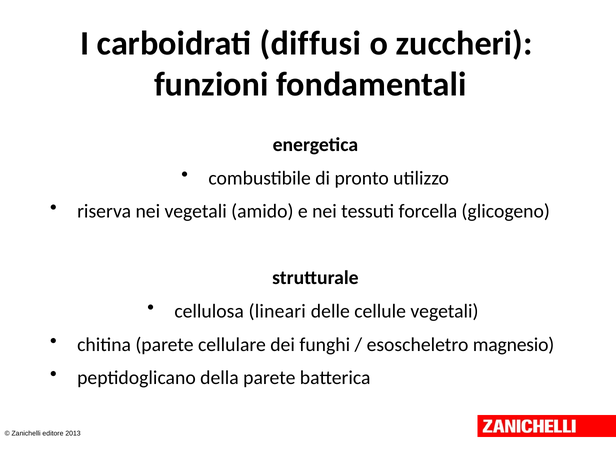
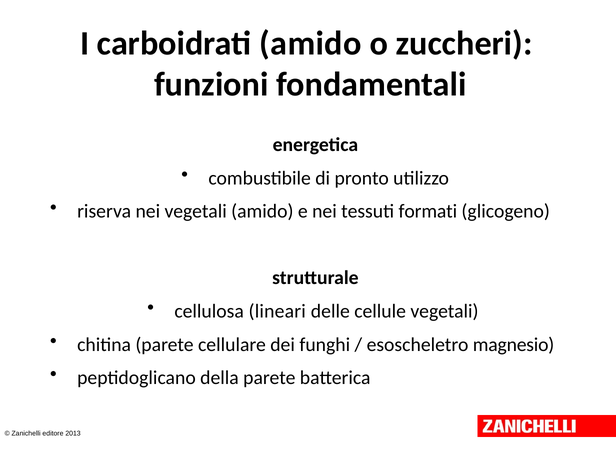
carboidrati diffusi: diffusi -> amido
forcella: forcella -> formati
